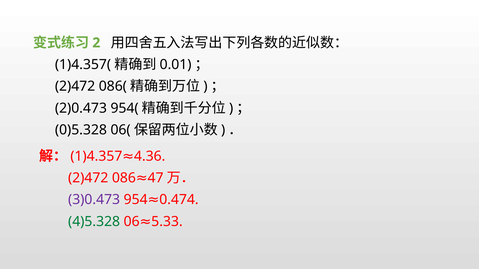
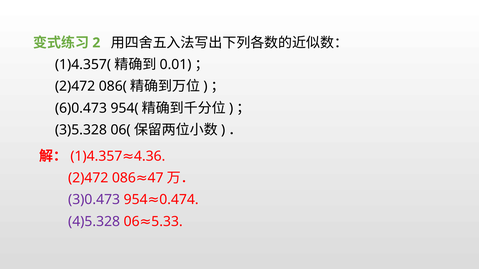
2)0.473: 2)0.473 -> 6)0.473
0)5.328: 0)5.328 -> 3)5.328
4)5.328 colour: green -> purple
